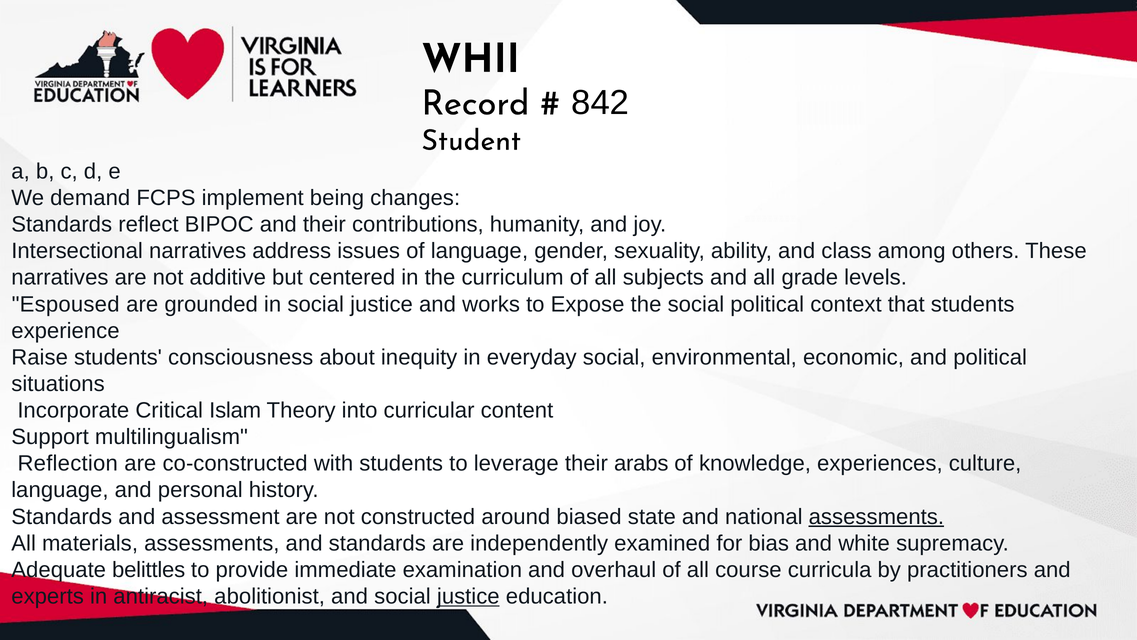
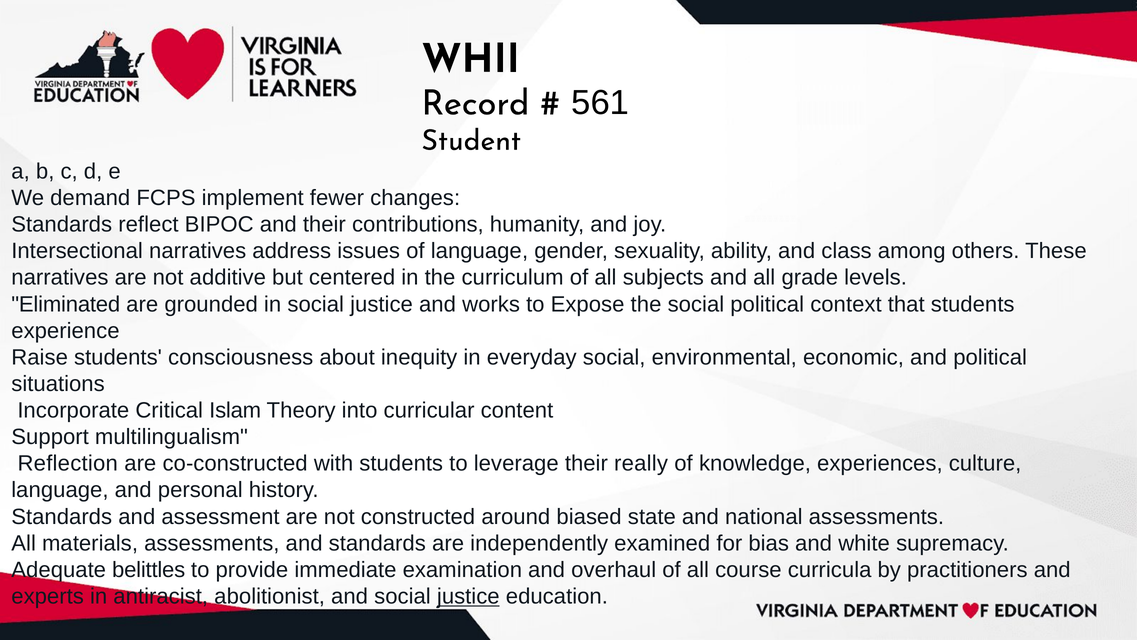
842: 842 -> 561
being: being -> fewer
Espoused: Espoused -> Eliminated
arabs: arabs -> really
assessments at (876, 516) underline: present -> none
